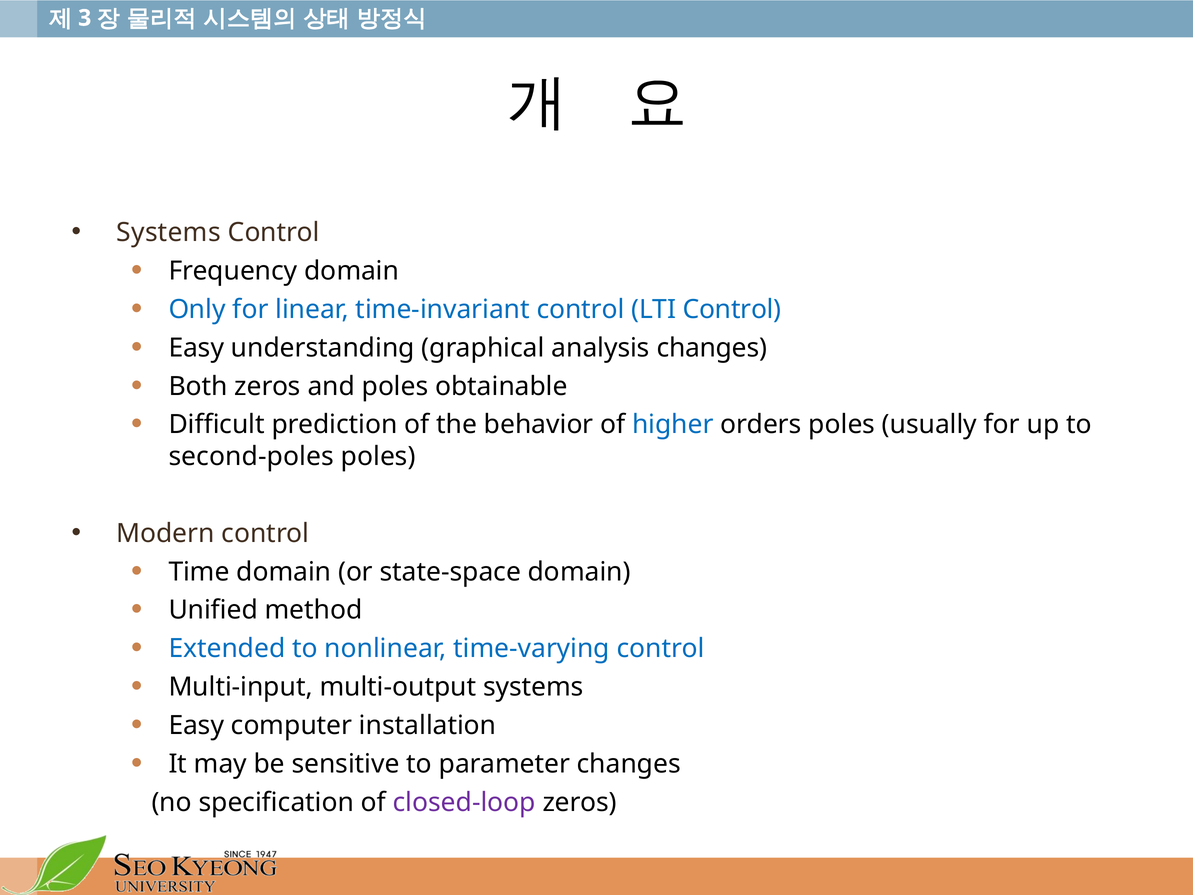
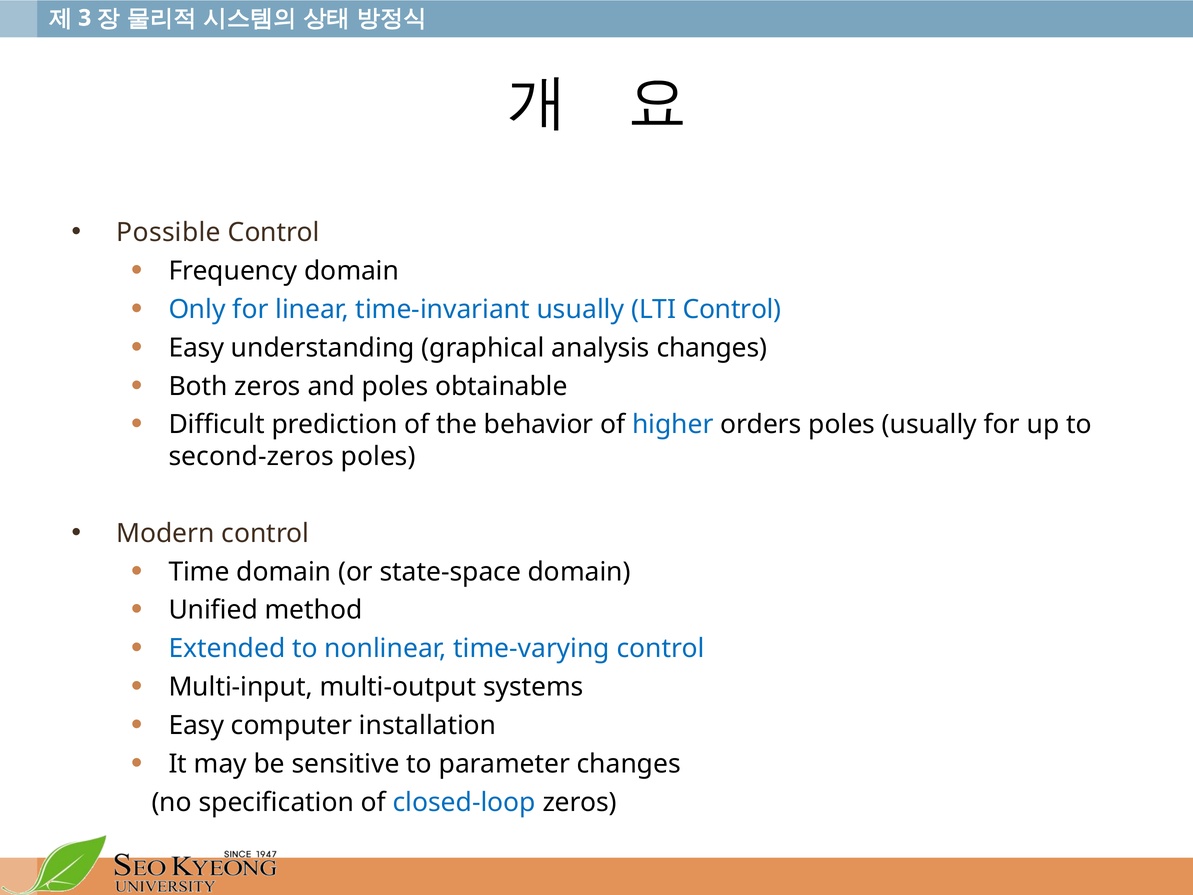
Systems at (169, 232): Systems -> Possible
time-invariant control: control -> usually
second-poles: second-poles -> second-zeros
closed-loop colour: purple -> blue
